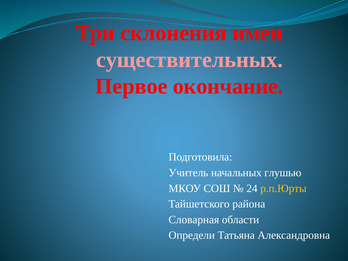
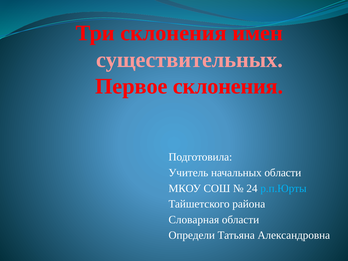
Первое окончание: окончание -> склонения
начальных глушью: глушью -> области
р.п.Юрты colour: yellow -> light blue
